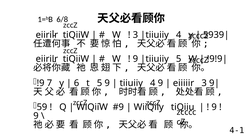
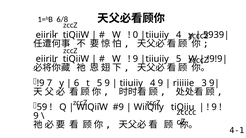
3 at (135, 35): 3 -> 0
eiiiiir: eiiiiir -> riiiiie
